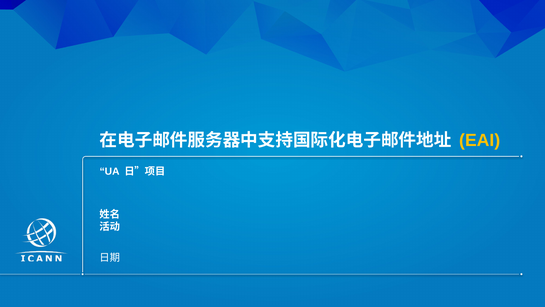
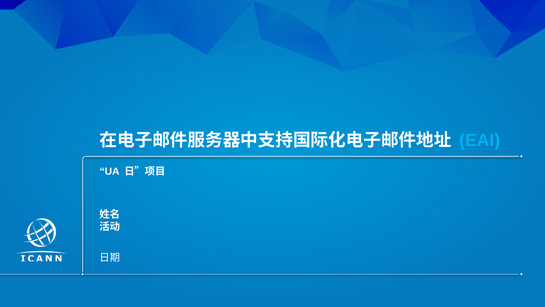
EAI colour: yellow -> light blue
